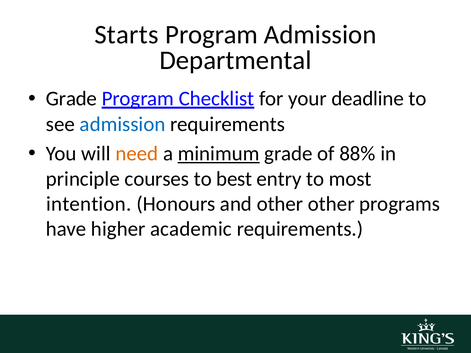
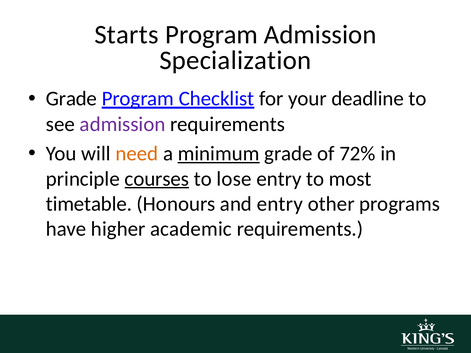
Departmental: Departmental -> Specialization
admission at (123, 124) colour: blue -> purple
88%: 88% -> 72%
courses underline: none -> present
best: best -> lose
intention: intention -> timetable
and other: other -> entry
